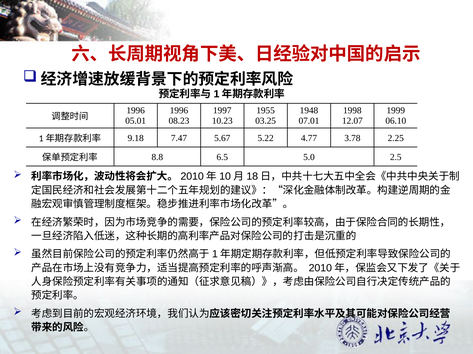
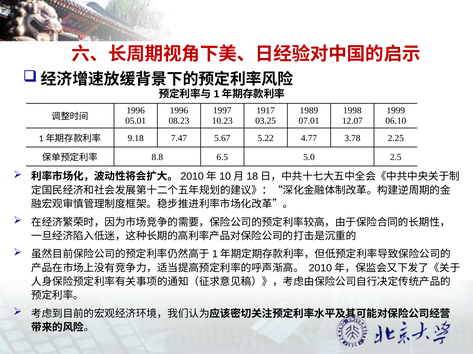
1955: 1955 -> 1917
1948: 1948 -> 1989
